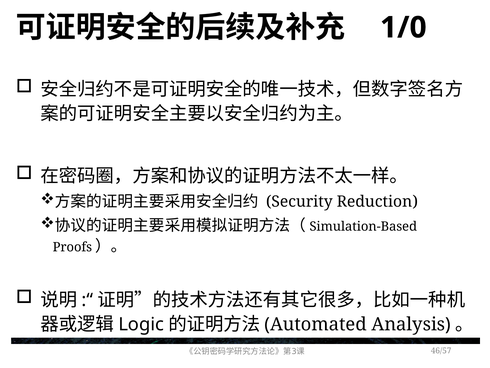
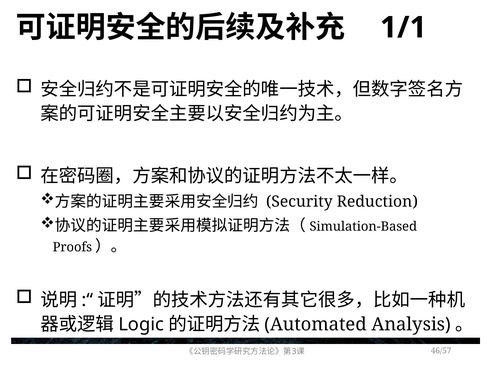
1/0: 1/0 -> 1/1
